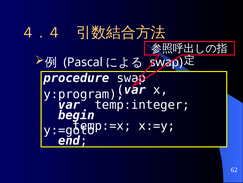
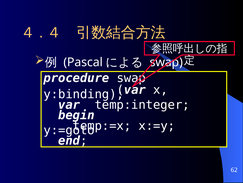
y:program: y:program -> y:binding
